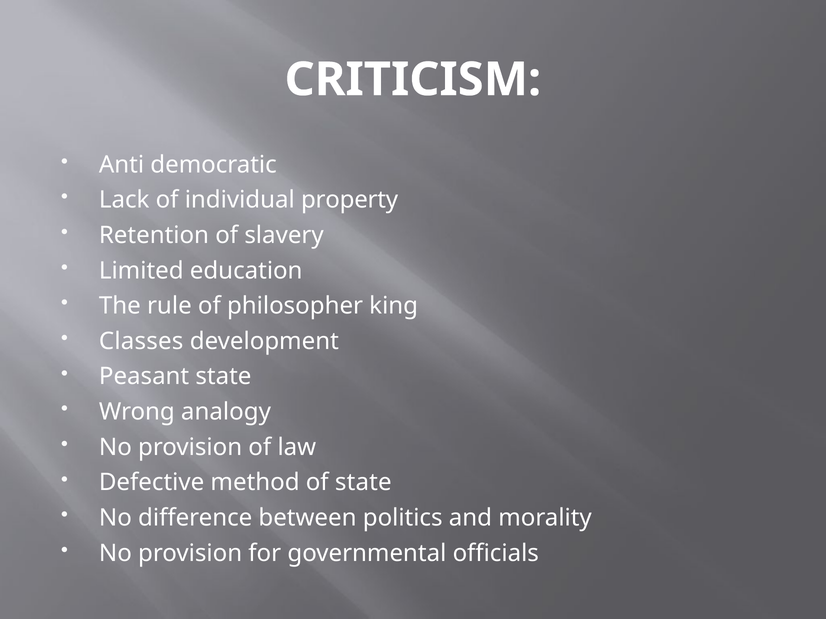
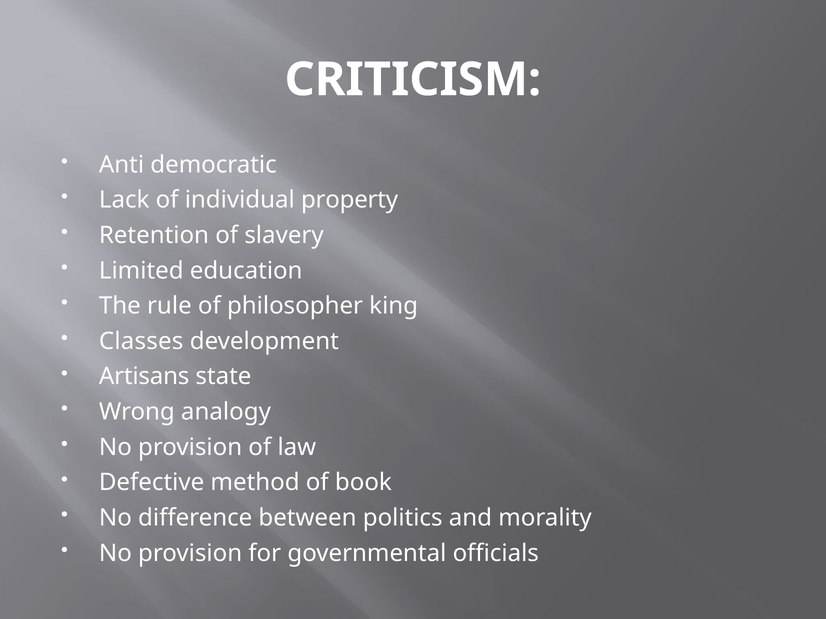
Peasant: Peasant -> Artisans
of state: state -> book
